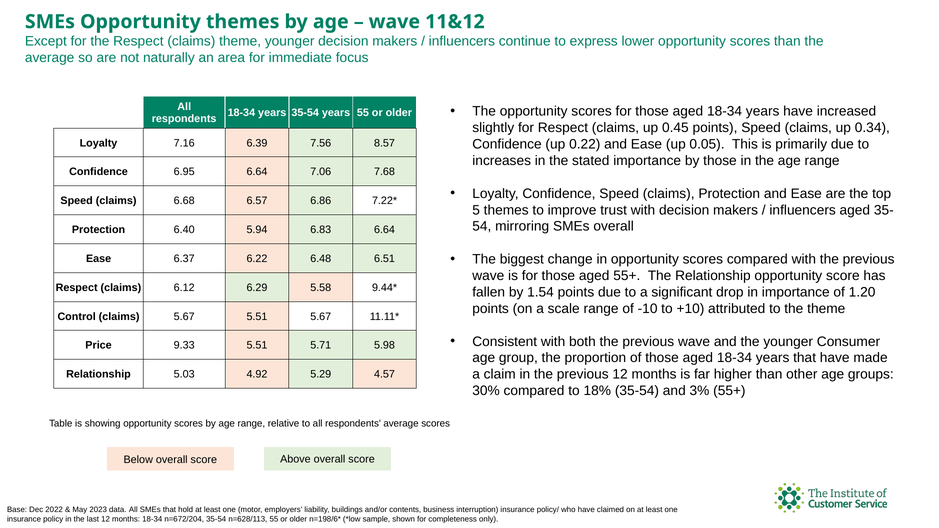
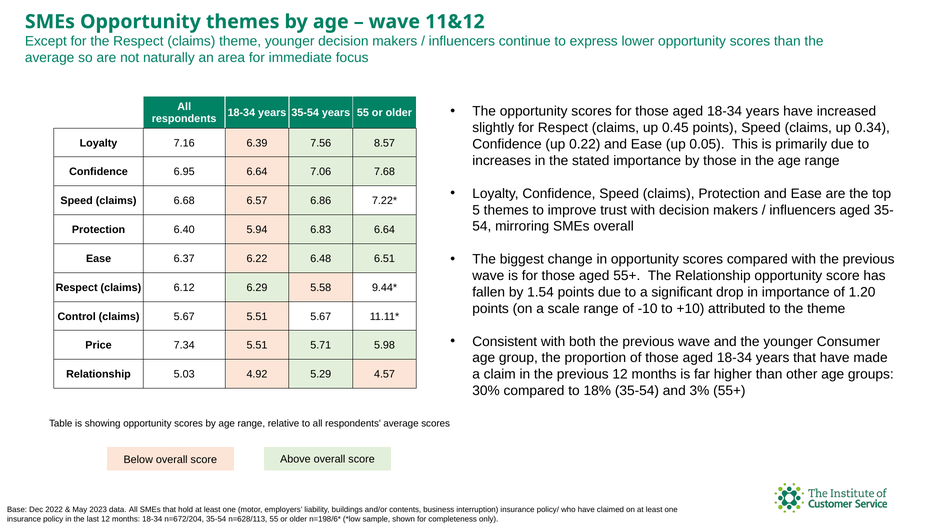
9.33: 9.33 -> 7.34
